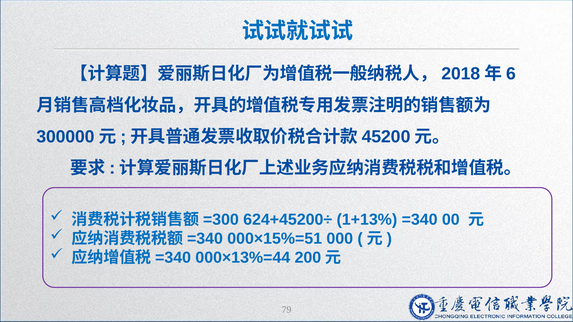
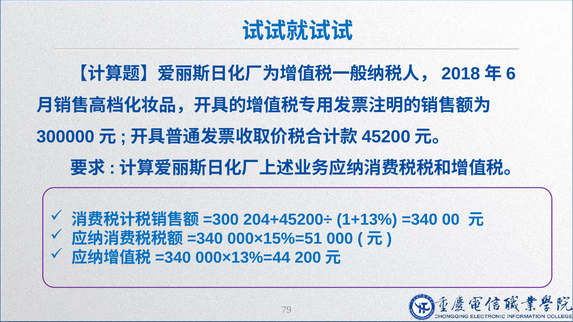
624+45200÷: 624+45200÷ -> 204+45200÷
